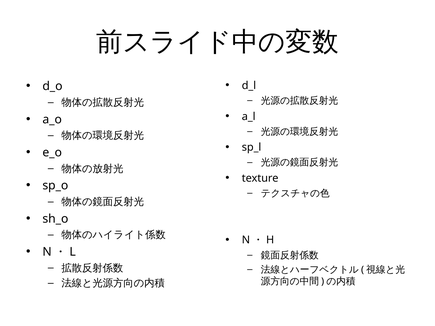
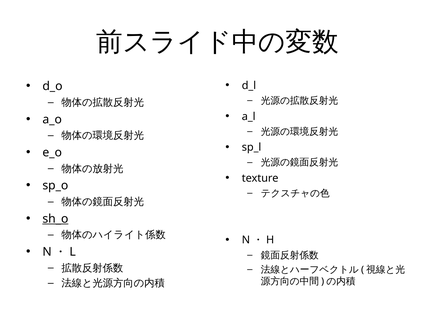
sh_o underline: none -> present
